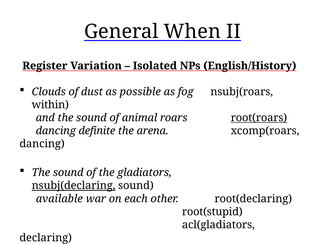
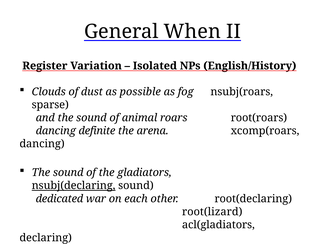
within: within -> sparse
root(roars underline: present -> none
available: available -> dedicated
root(stupid: root(stupid -> root(lizard
